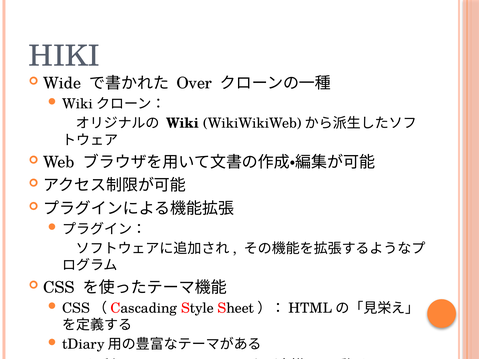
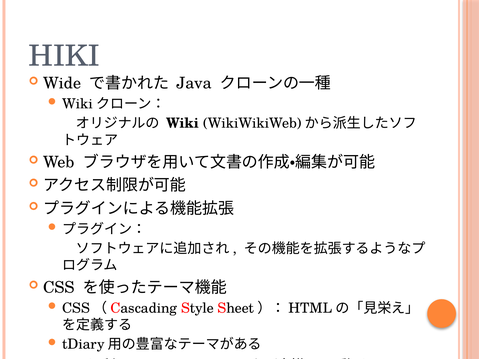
Over: Over -> Java
